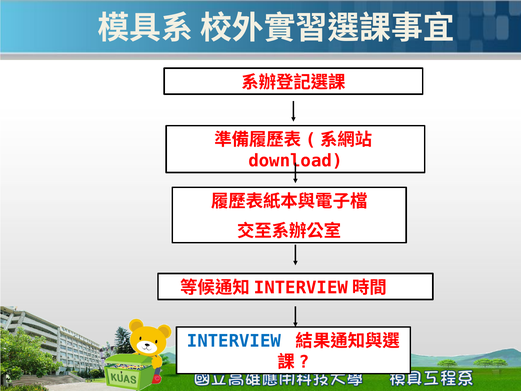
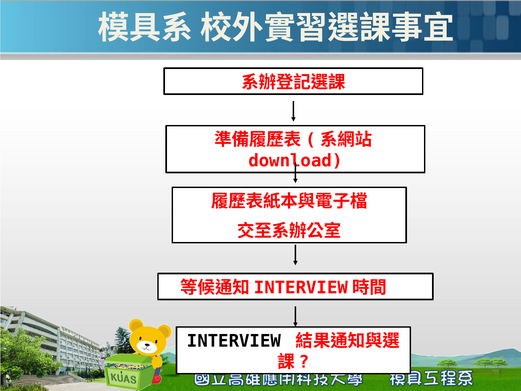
INTERVIEW colour: blue -> black
